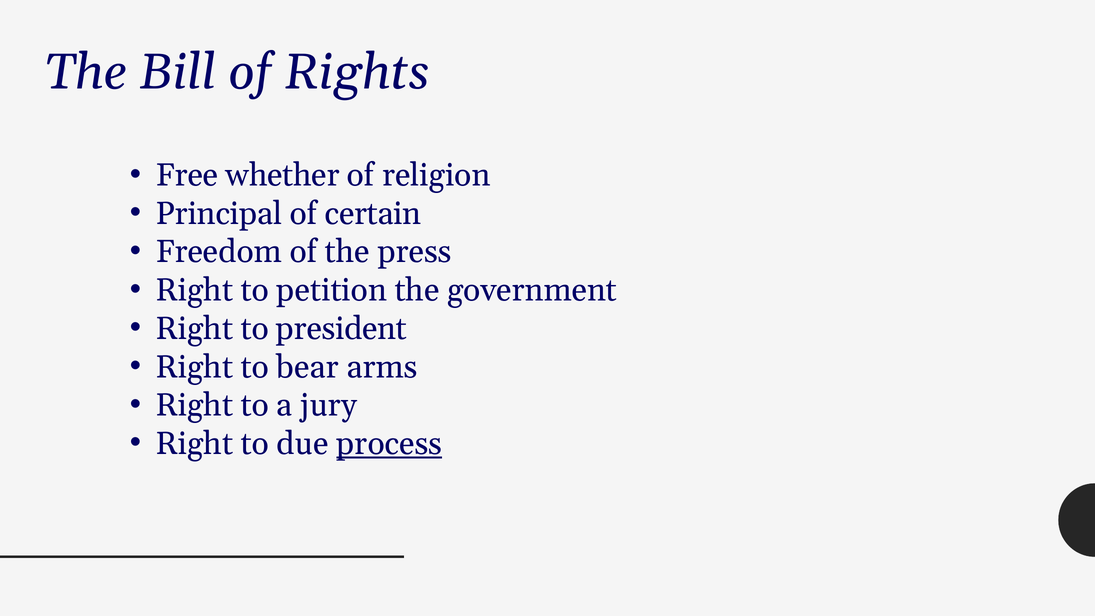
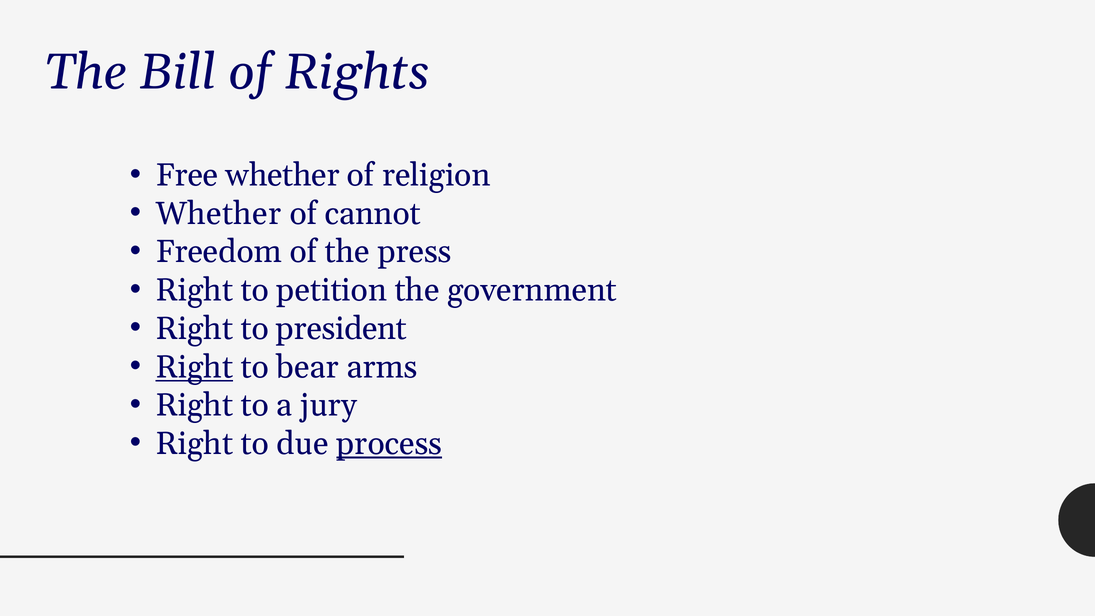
Principal at (219, 214): Principal -> Whether
certain: certain -> cannot
Right at (194, 367) underline: none -> present
